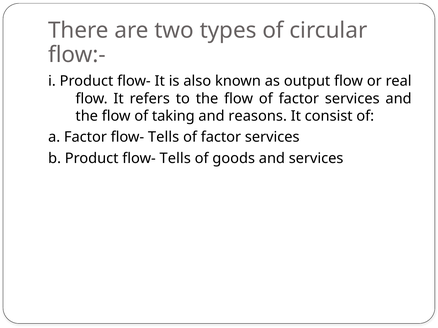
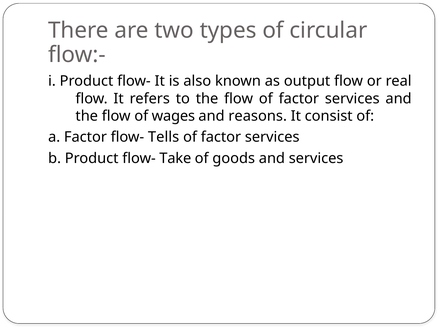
taking: taking -> wages
Product flow- Tells: Tells -> Take
